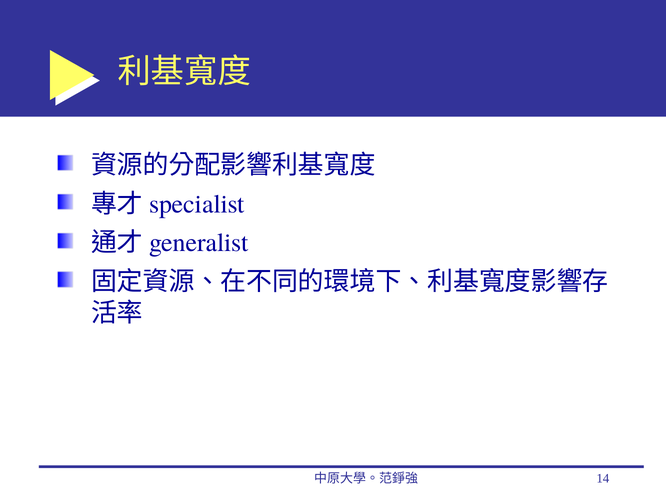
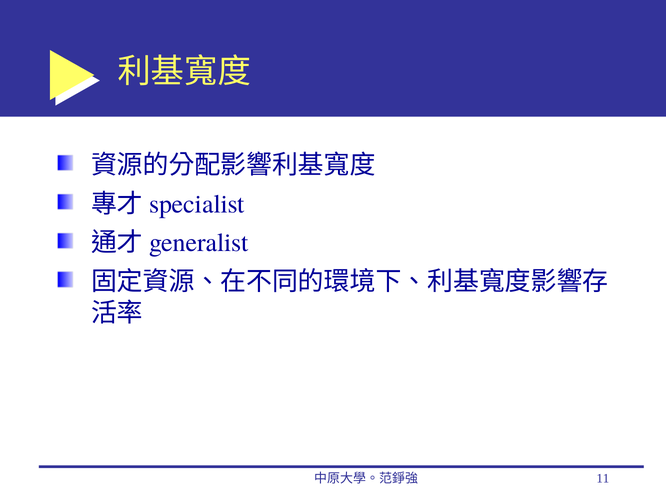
14: 14 -> 11
